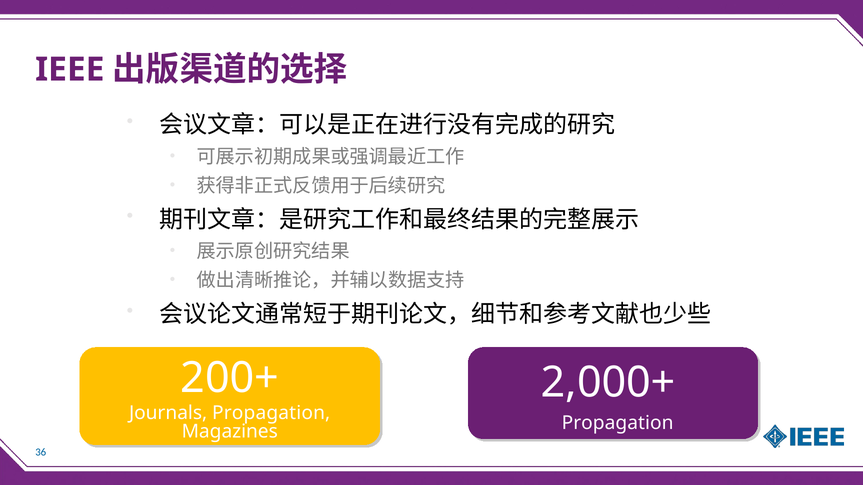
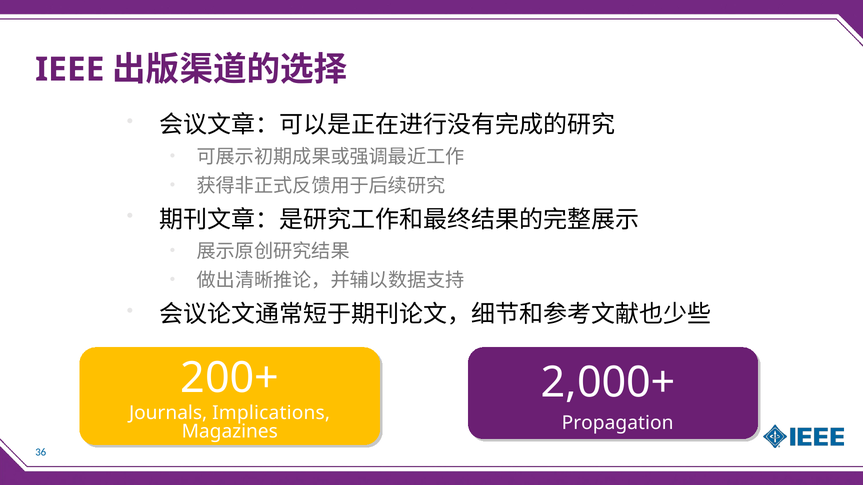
Journals Propagation: Propagation -> Implications
